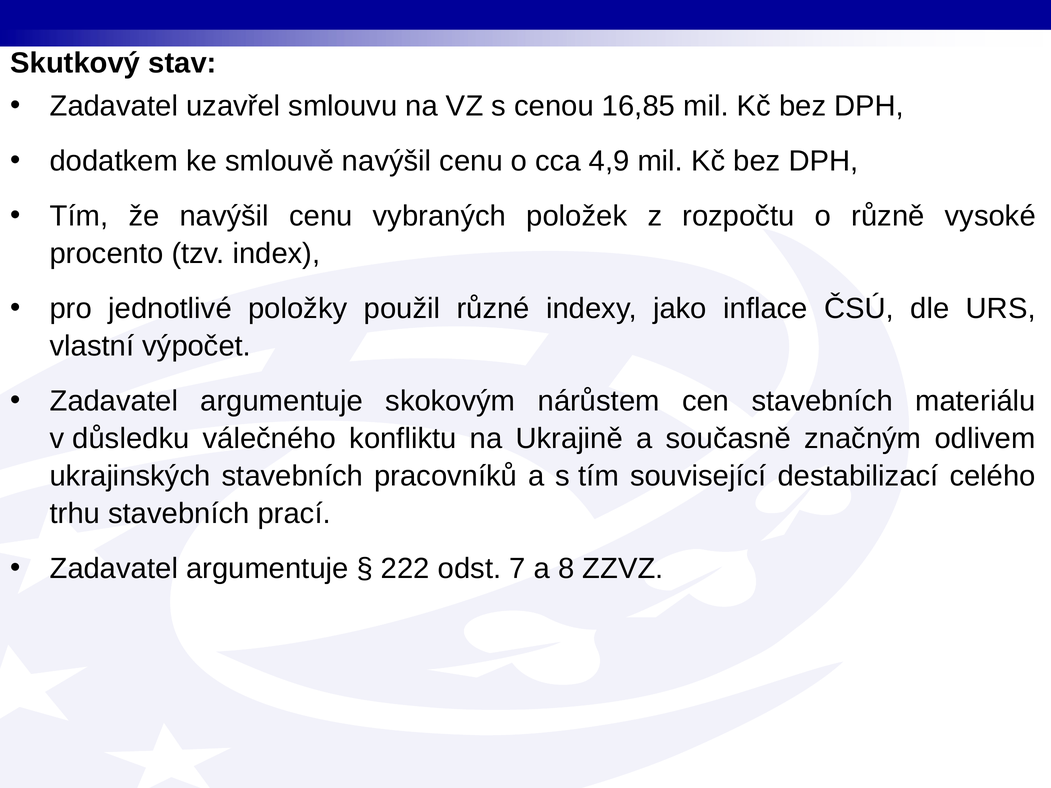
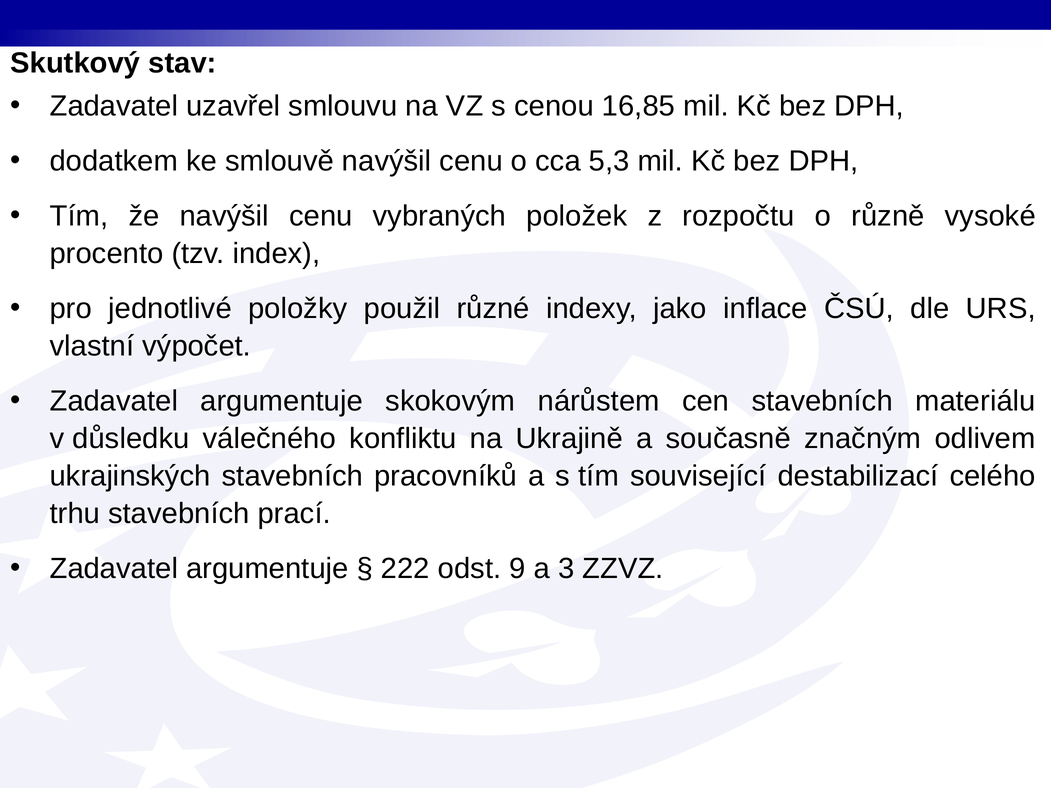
4,9: 4,9 -> 5,3
7: 7 -> 9
8: 8 -> 3
